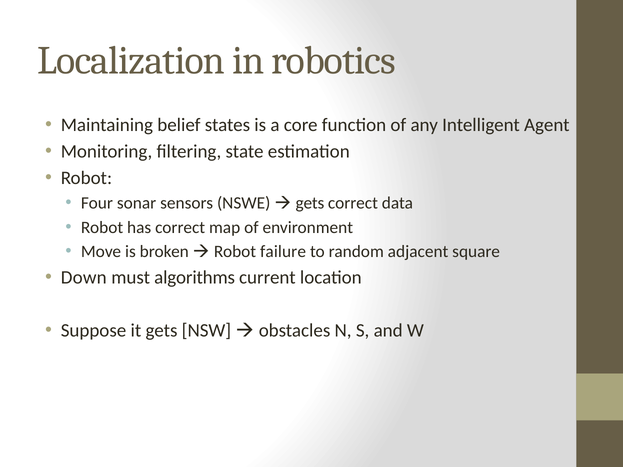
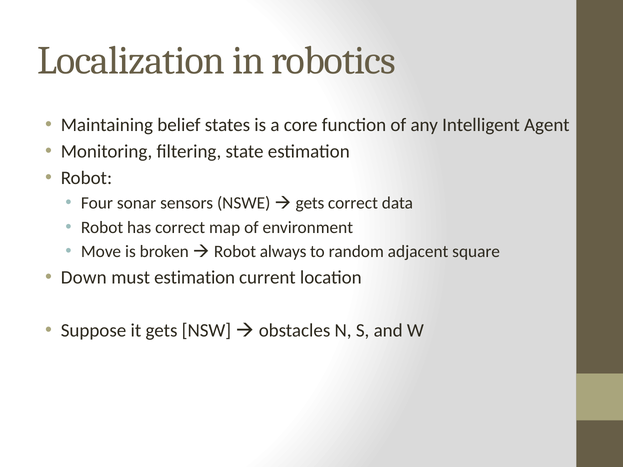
failure: failure -> always
must algorithms: algorithms -> estimation
